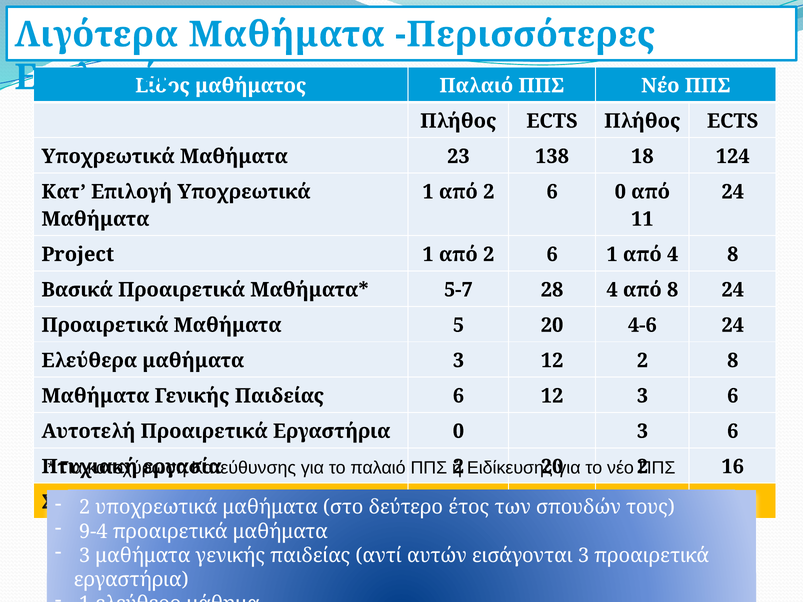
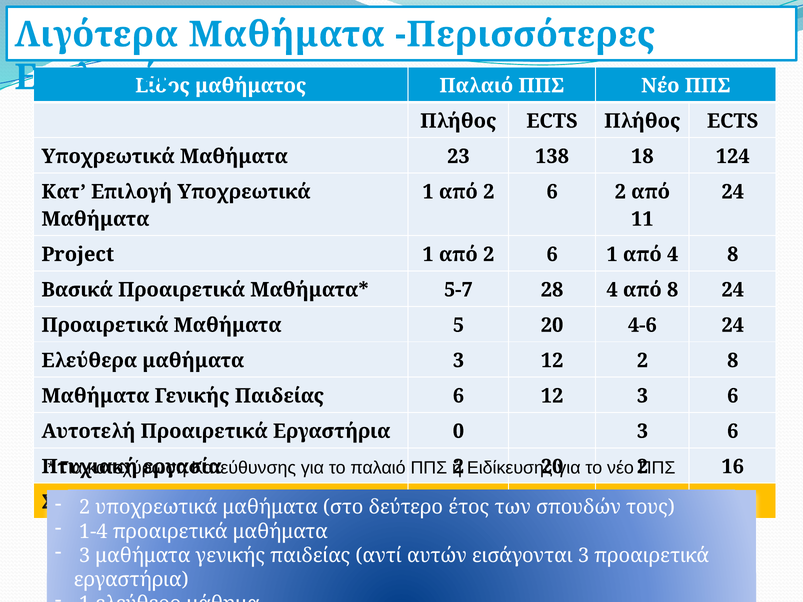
6 0: 0 -> 2
9-4: 9-4 -> 1-4
